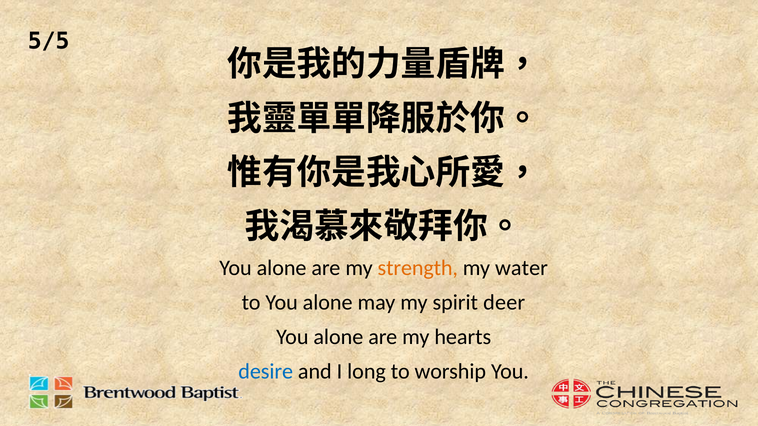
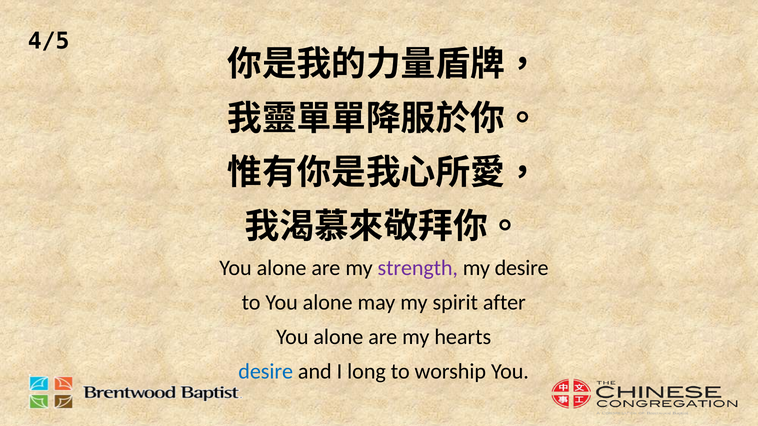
5/5: 5/5 -> 4/5
strength colour: orange -> purple
my water: water -> desire
deer: deer -> after
